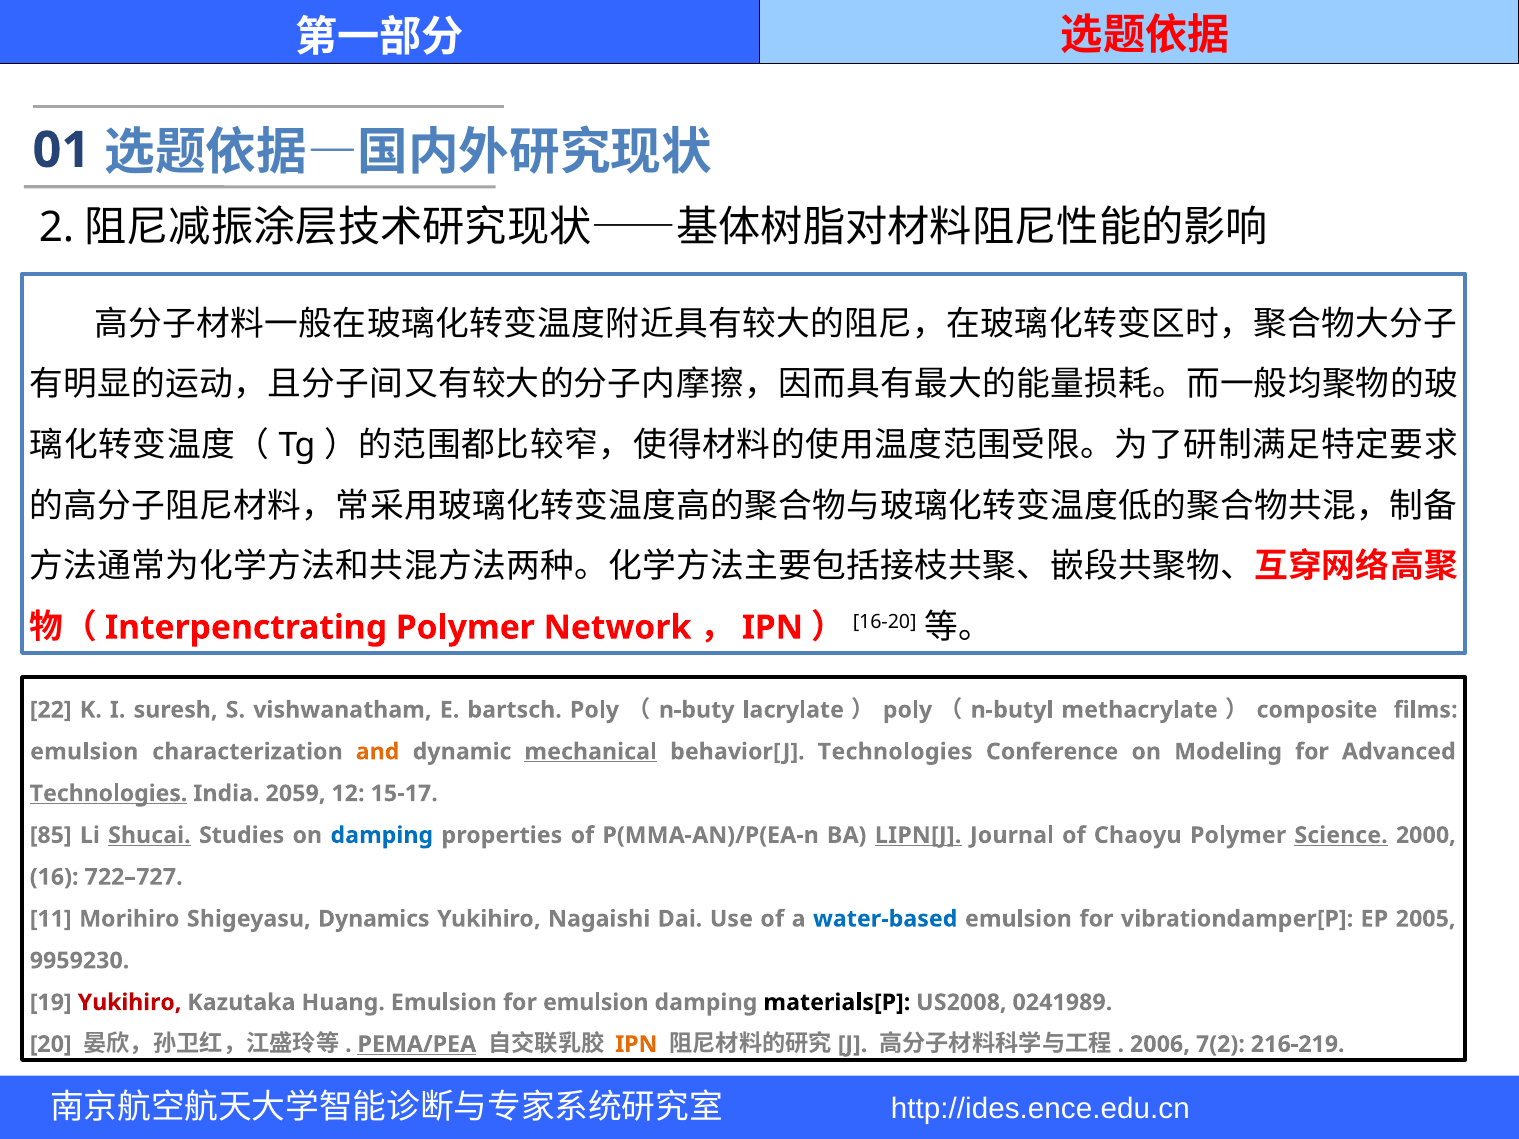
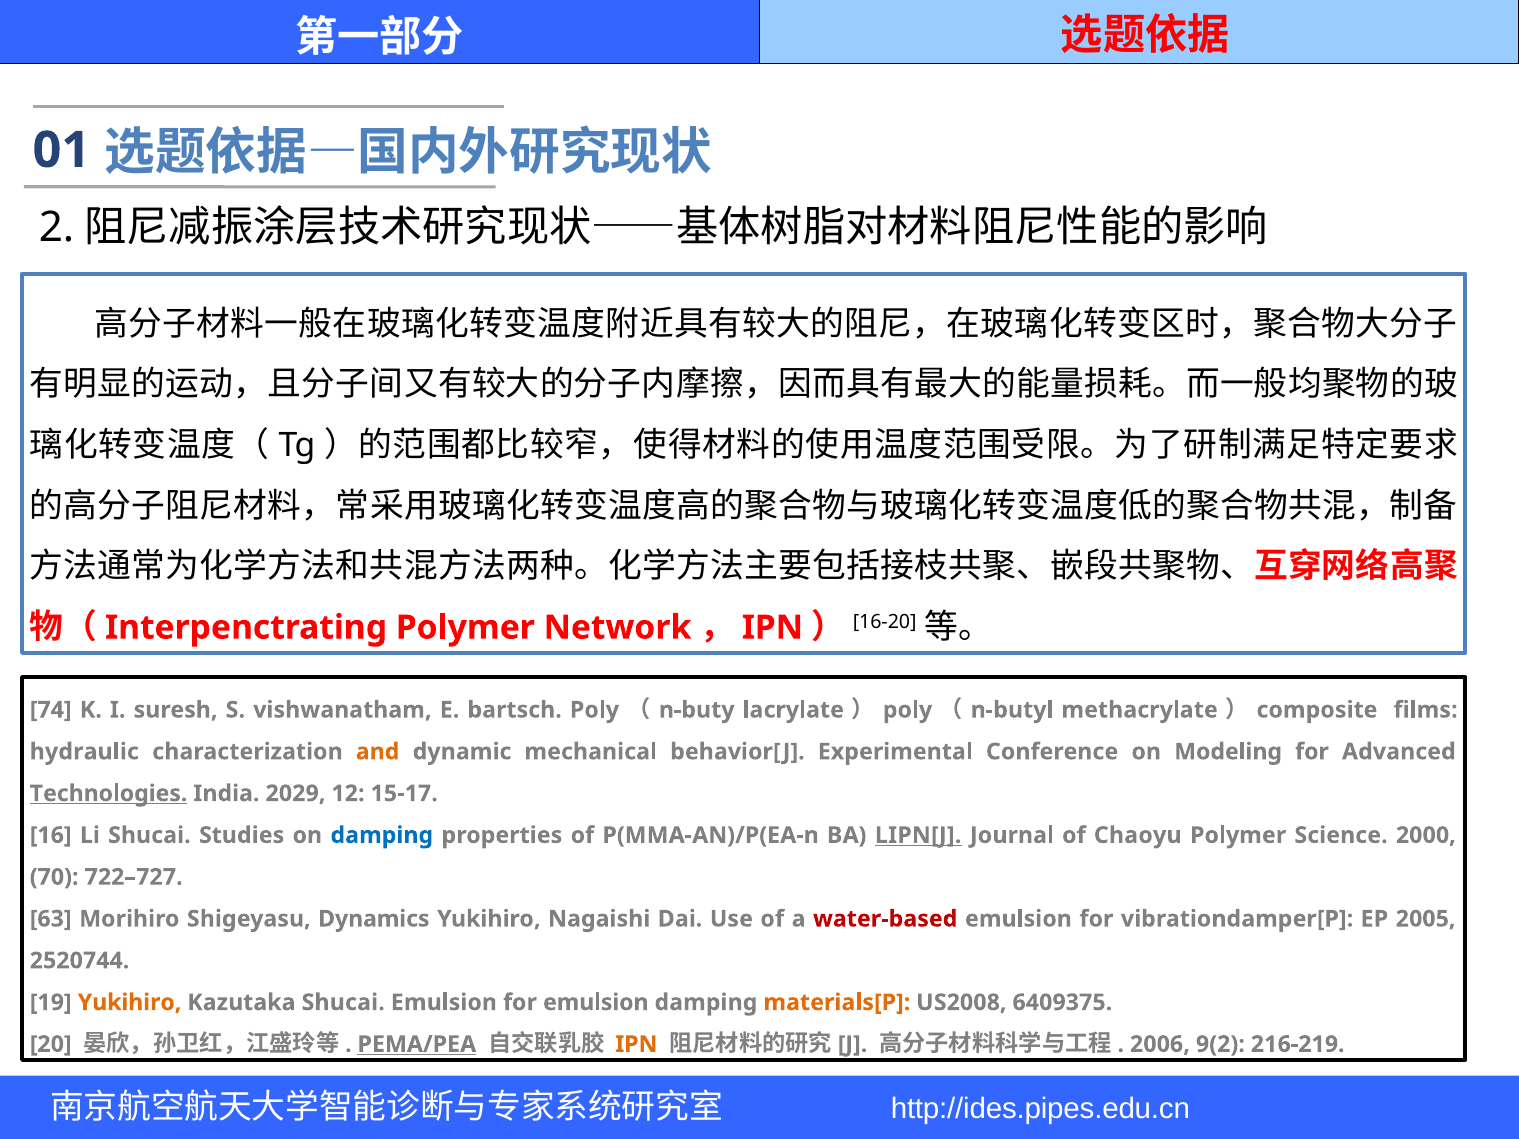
22: 22 -> 74
emulsion at (84, 752): emulsion -> hydraulic
mechanical underline: present -> none
behavior[J Technologies: Technologies -> Experimental
2059: 2059 -> 2029
85: 85 -> 16
Shucai at (149, 835) underline: present -> none
Science underline: present -> none
16: 16 -> 70
11: 11 -> 63
water-based colour: blue -> red
9959230: 9959230 -> 2520744
Yukihiro at (130, 1003) colour: red -> orange
Kazutaka Huang: Huang -> Shucai
materials[P colour: black -> orange
0241989: 0241989 -> 6409375
7(2: 7(2 -> 9(2
http://ides.ence.edu.cn: http://ides.ence.edu.cn -> http://ides.pipes.edu.cn
